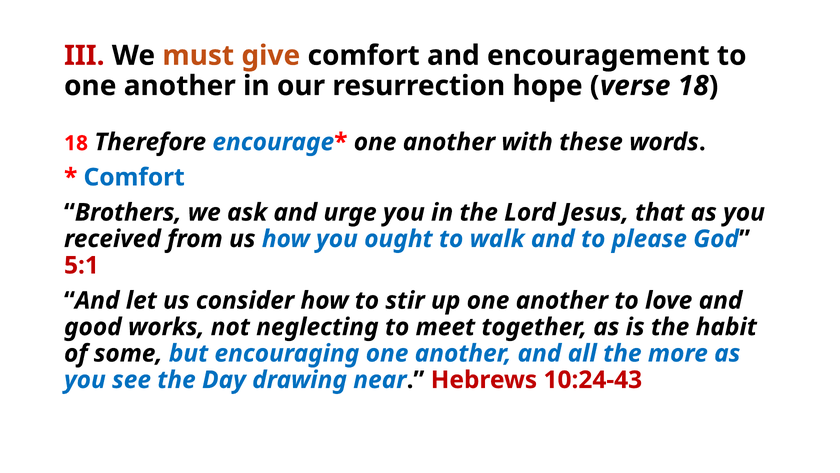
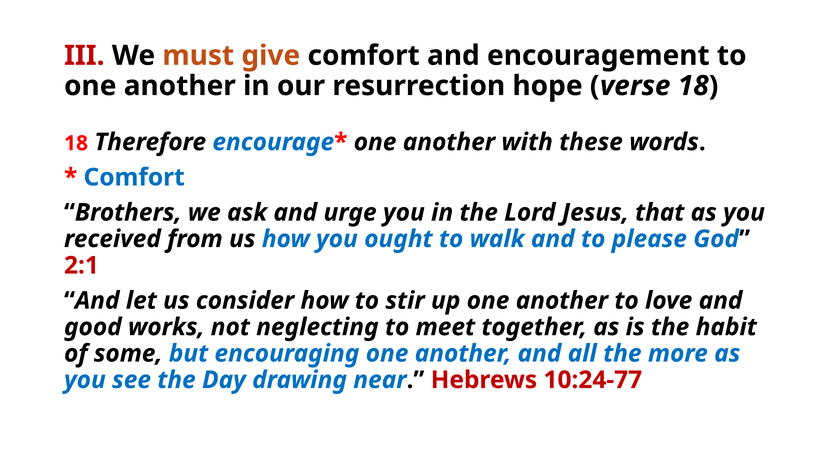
5:1: 5:1 -> 2:1
10:24-43: 10:24-43 -> 10:24-77
